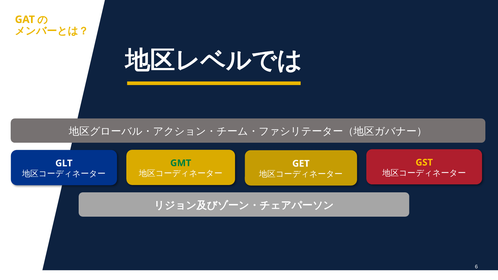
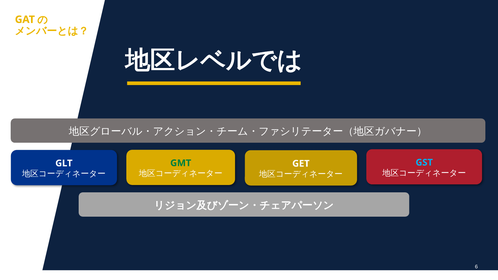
GST colour: yellow -> light blue
